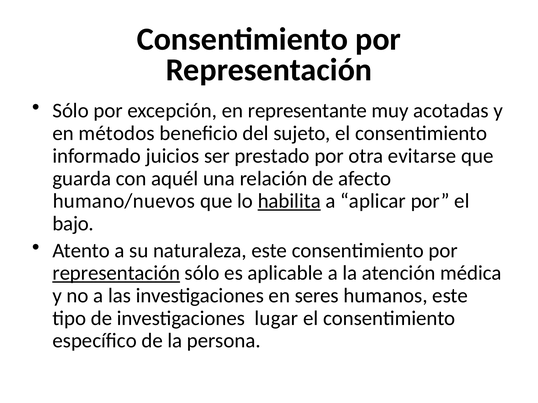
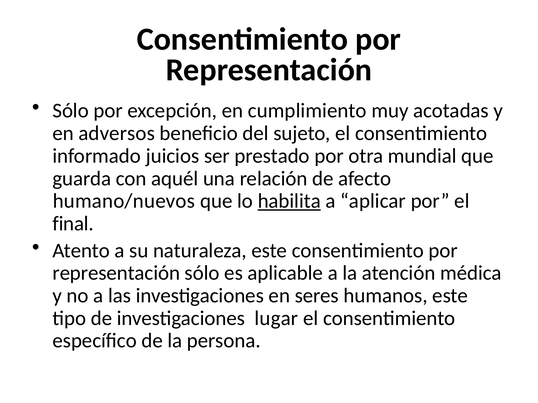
representante: representante -> cumplimiento
métodos: métodos -> adversos
evitarse: evitarse -> mundial
bajo: bajo -> final
representación at (116, 273) underline: present -> none
